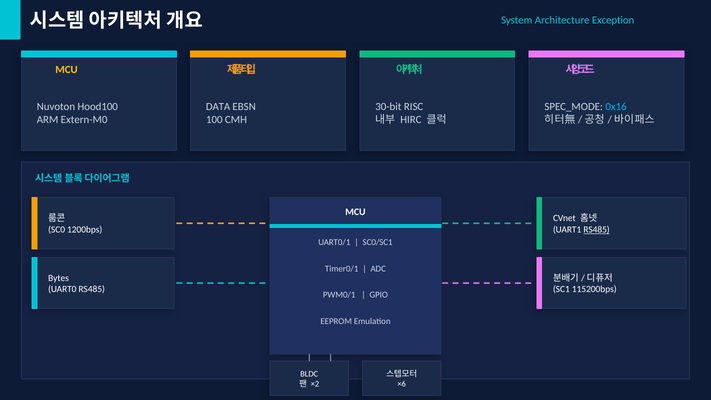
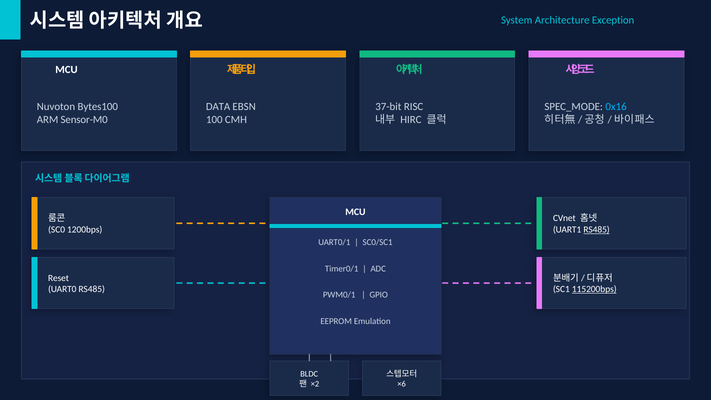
MCU at (66, 70) colour: yellow -> white
Hood100: Hood100 -> Bytes100
30-bit: 30-bit -> 37-bit
Extern-M0: Extern-M0 -> Sensor-M0
Bytes: Bytes -> Reset
115200bps underline: none -> present
